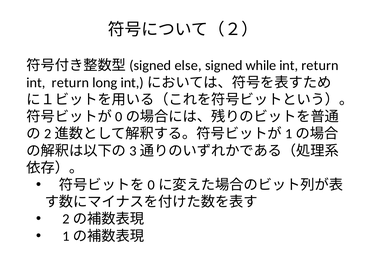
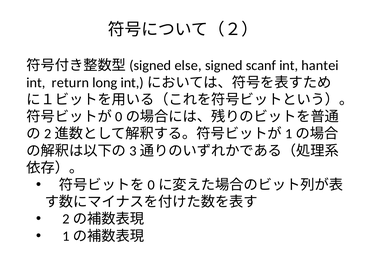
while: while -> scanf
return at (320, 66): return -> hantei
